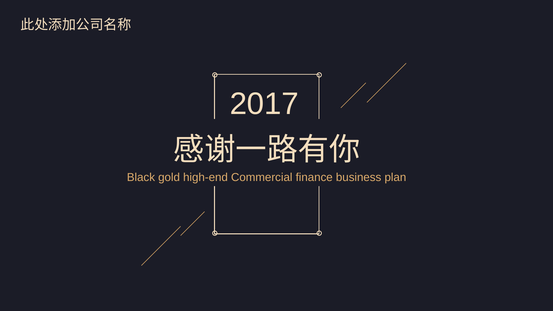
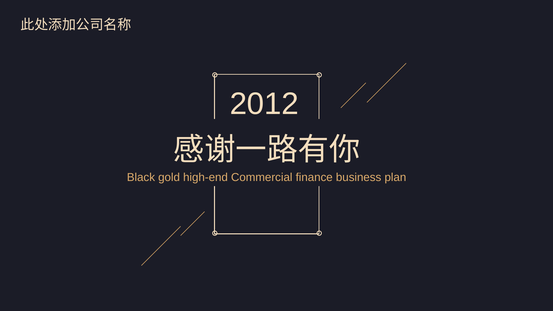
2017: 2017 -> 2012
